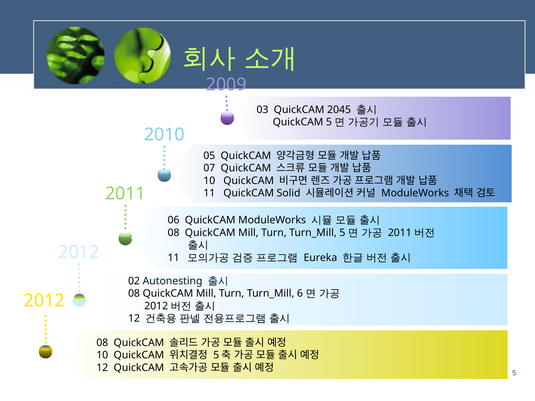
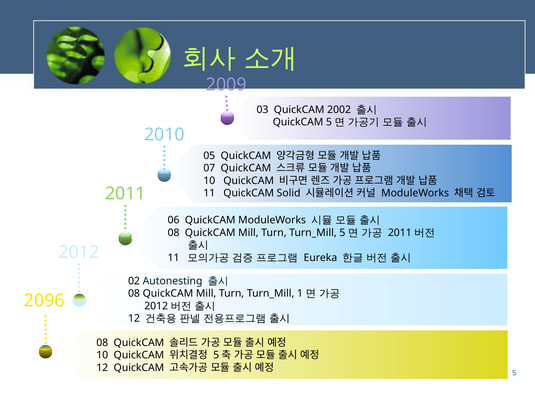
2045: 2045 -> 2002
6: 6 -> 1
2012 at (44, 301): 2012 -> 2096
